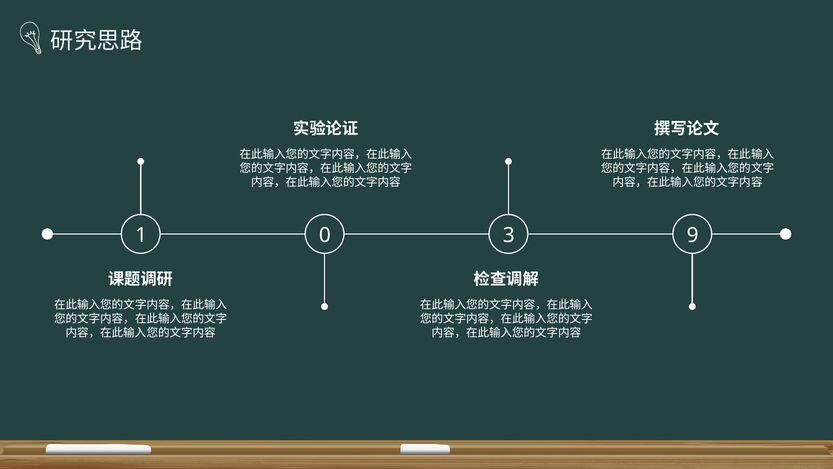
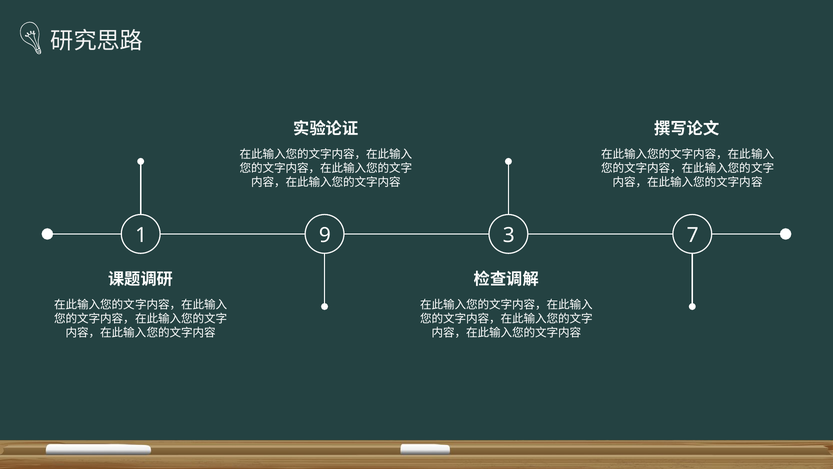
0: 0 -> 9
9: 9 -> 7
